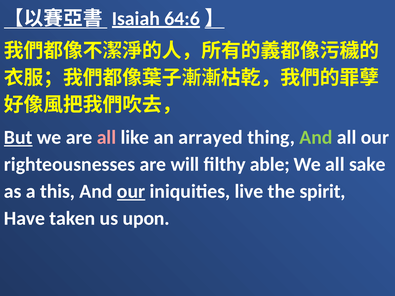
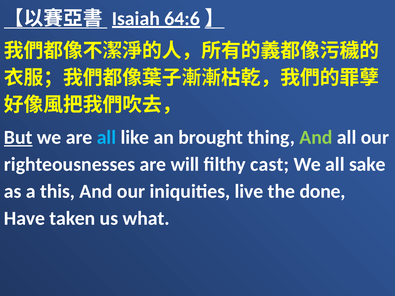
all at (106, 138) colour: pink -> light blue
arrayed: arrayed -> brought
able: able -> cast
our at (131, 192) underline: present -> none
spirit: spirit -> done
upon: upon -> what
